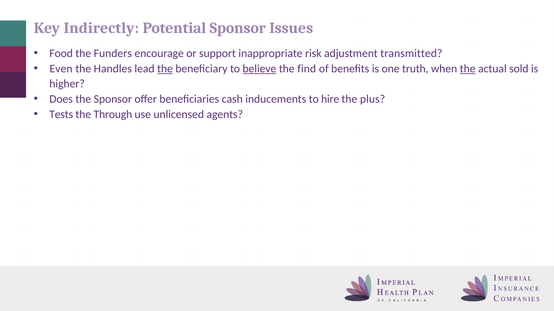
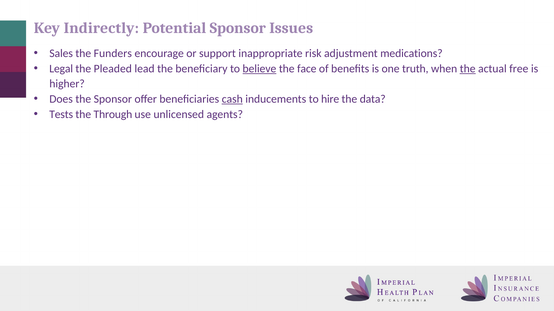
Food: Food -> Sales
transmitted: transmitted -> medications
Even: Even -> Legal
Handles: Handles -> Pleaded
the at (165, 69) underline: present -> none
find: find -> face
sold: sold -> free
cash underline: none -> present
plus: plus -> data
